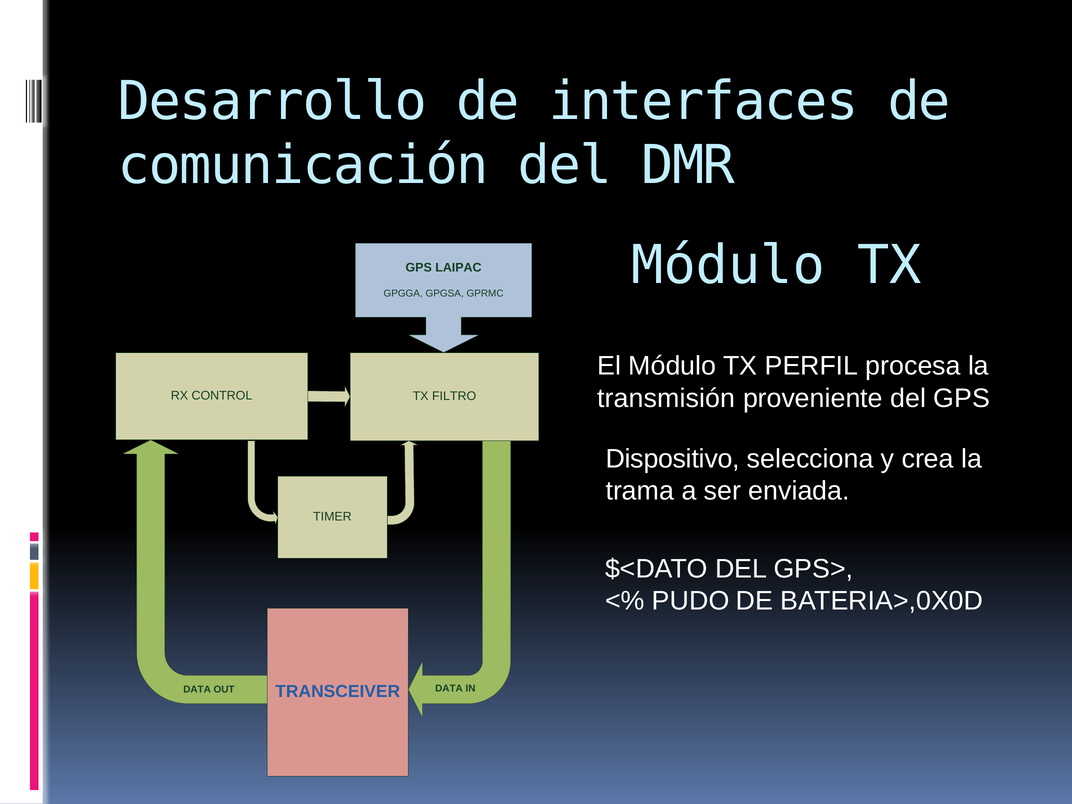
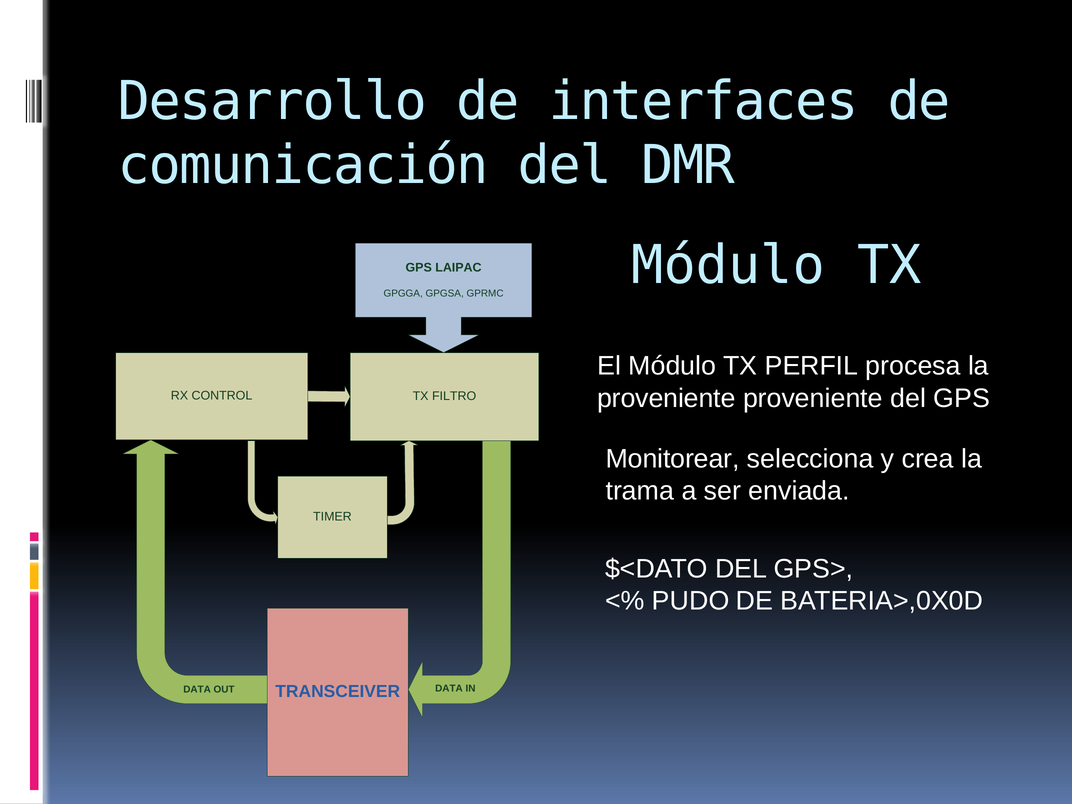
transmisión at (666, 398): transmisión -> proveniente
Dispositivo: Dispositivo -> Monitorear
